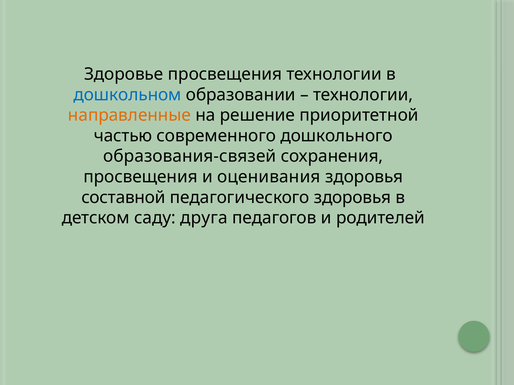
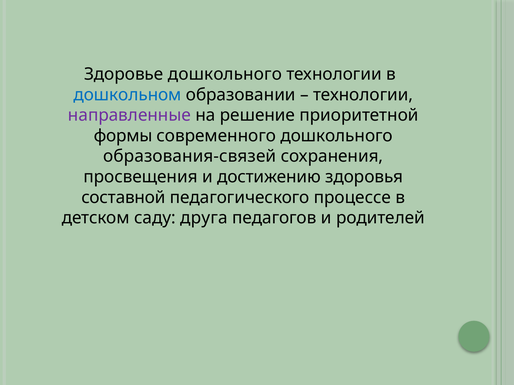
Здоровье просвещения: просвещения -> дошкольного
направленные colour: orange -> purple
частью: частью -> формы
оценивания: оценивания -> достижению
педагогического здоровья: здоровья -> процессе
